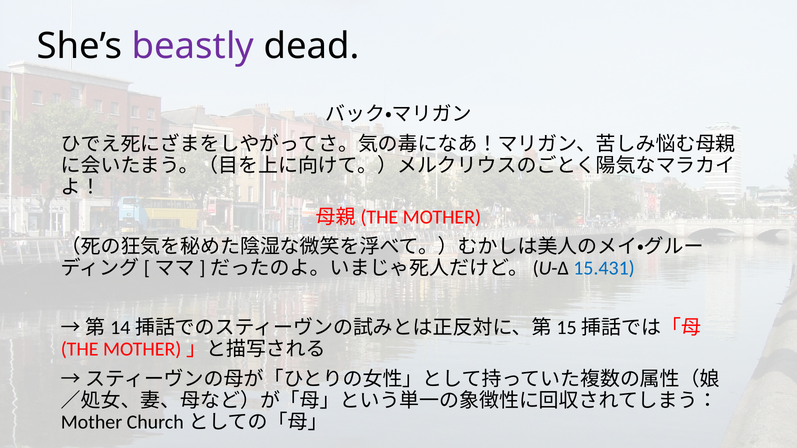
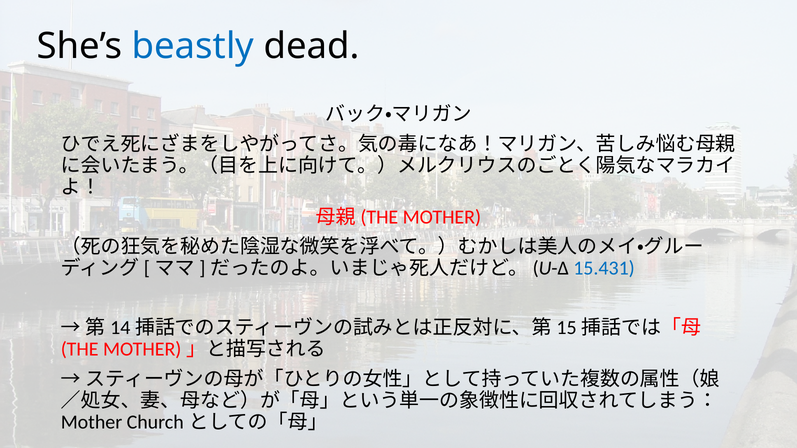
beastly colour: purple -> blue
